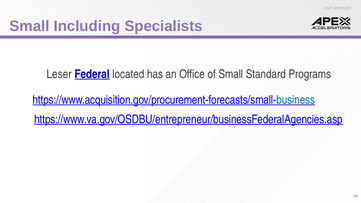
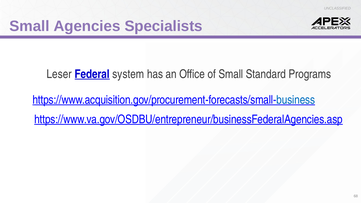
Including: Including -> Agencies
located: located -> system
